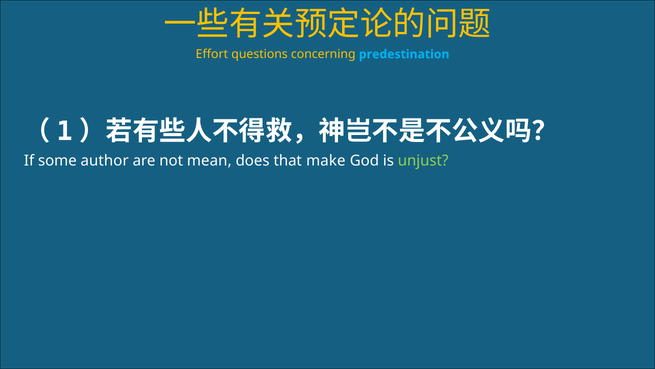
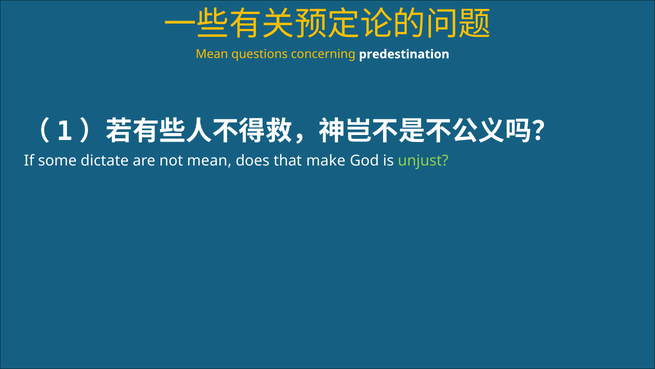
Effort at (212, 54): Effort -> Mean
predestination colour: light blue -> white
author: author -> dictate
